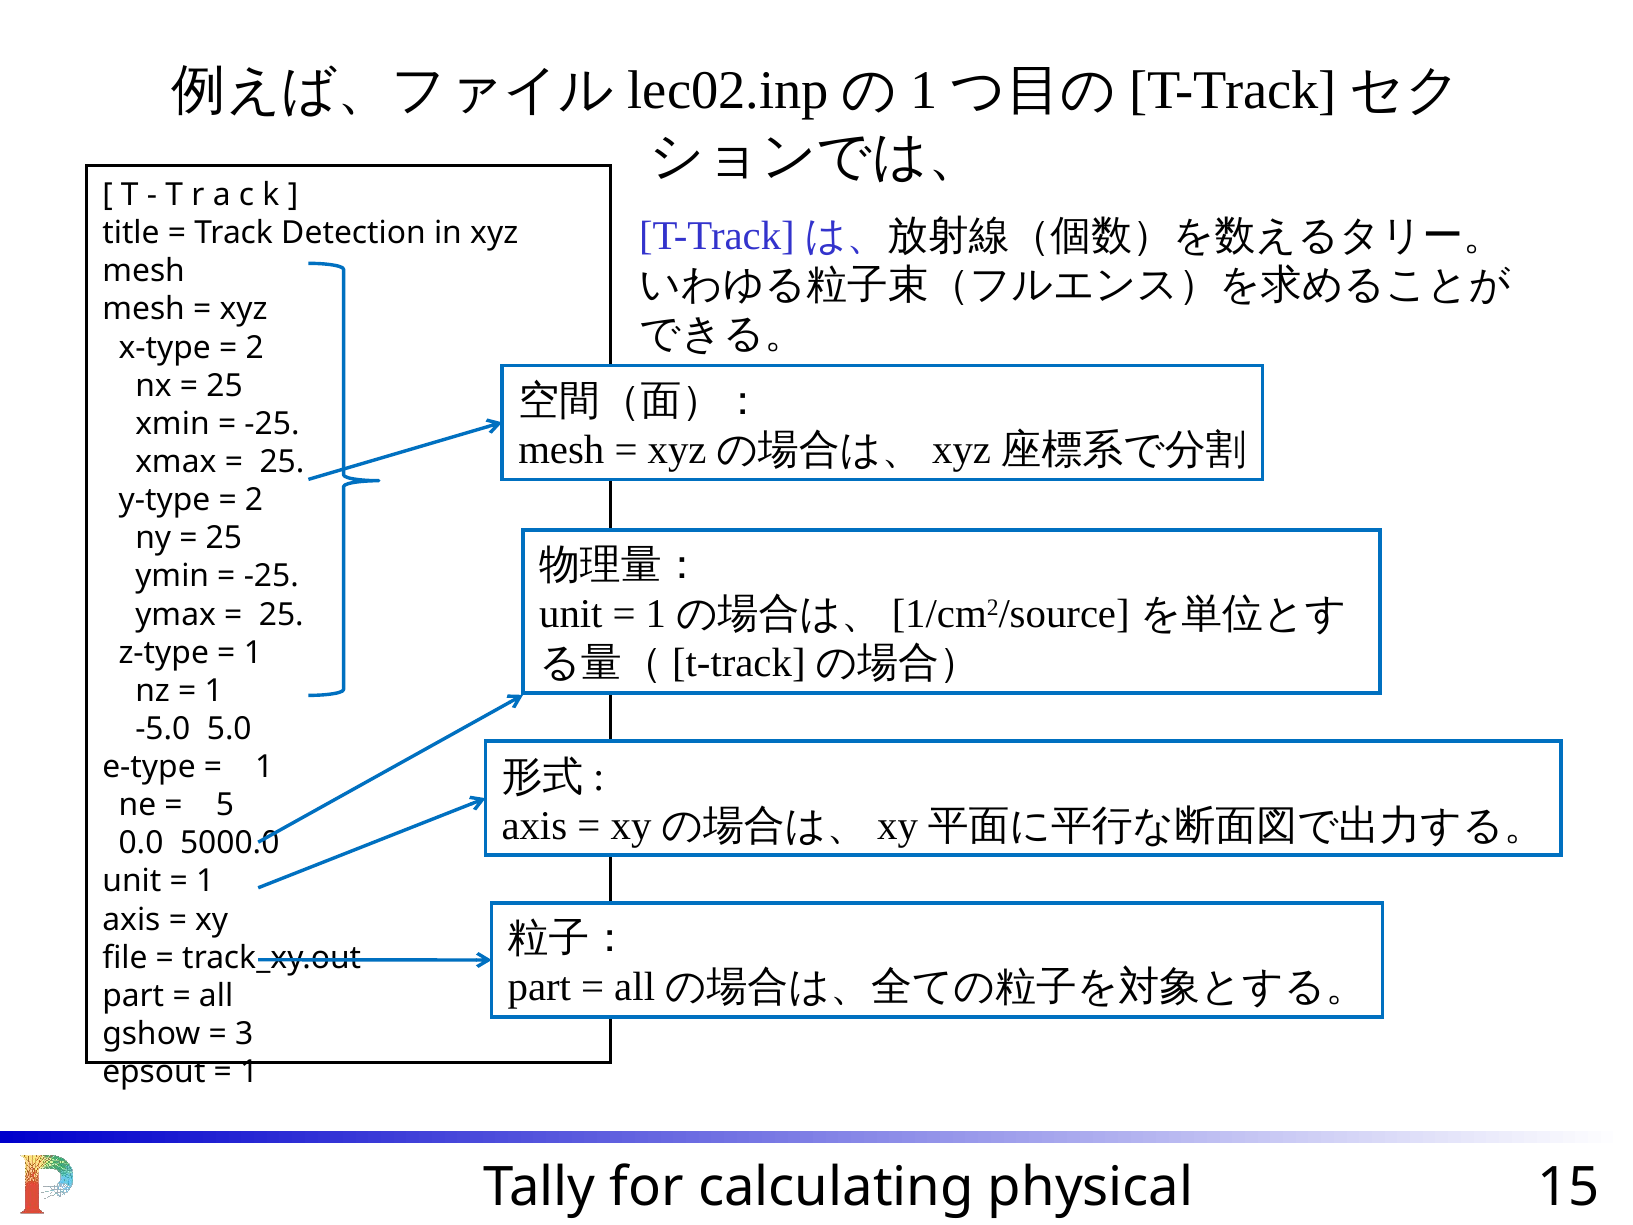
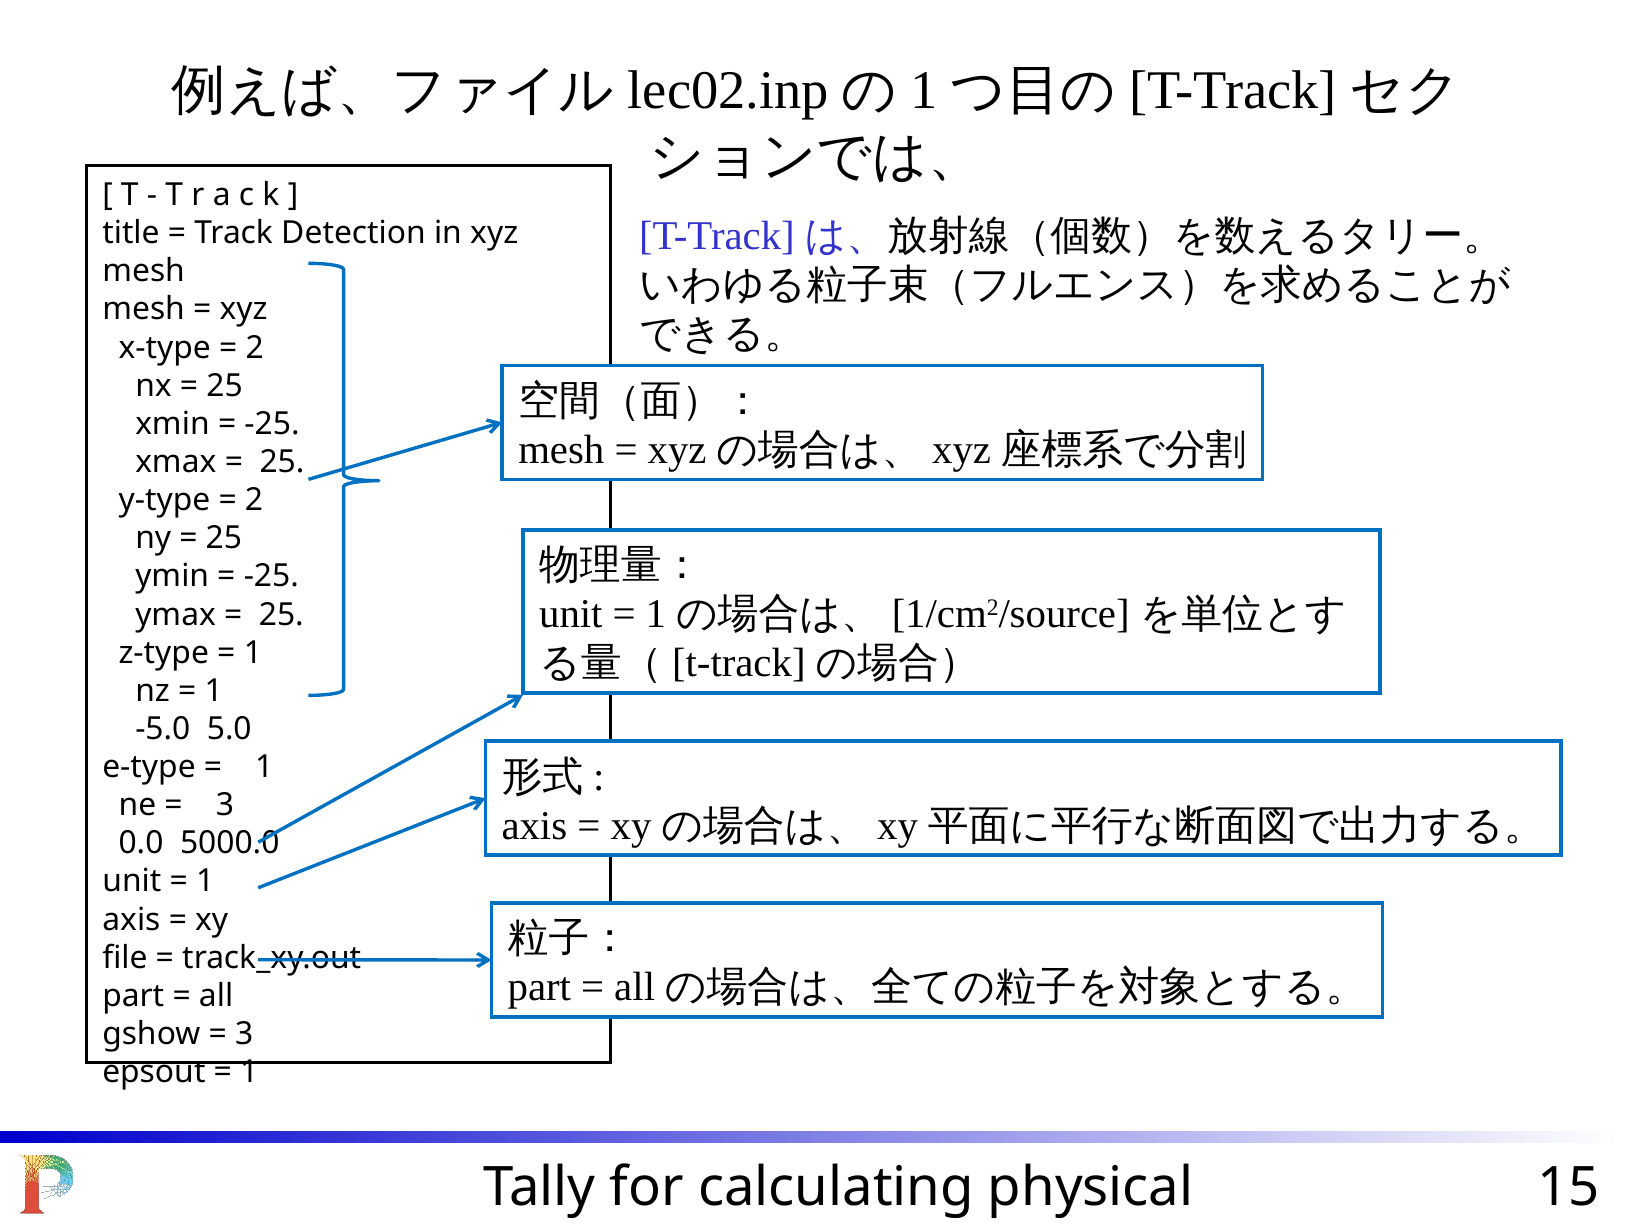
5 at (225, 805): 5 -> 3
